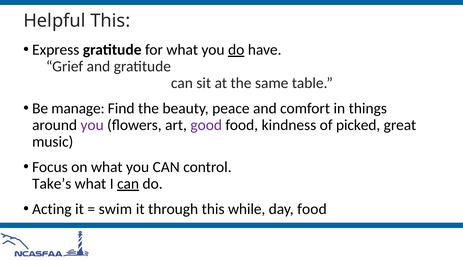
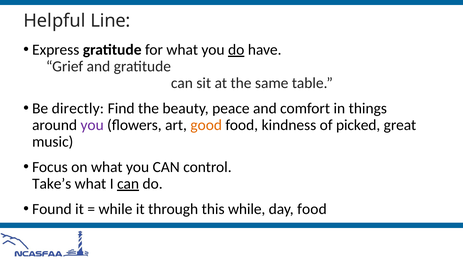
Helpful This: This -> Line
manage: manage -> directly
good colour: purple -> orange
Acting: Acting -> Found
swim at (115, 209): swim -> while
